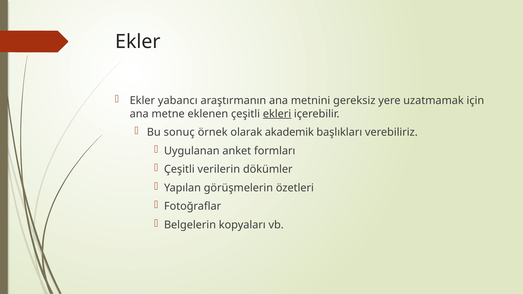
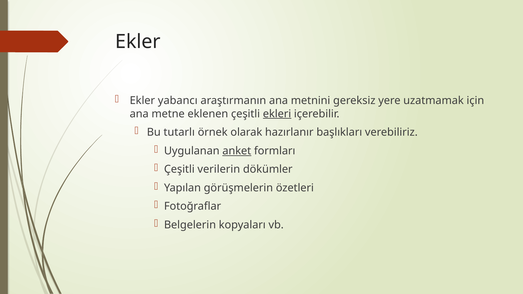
sonuç: sonuç -> tutarlı
akademik: akademik -> hazırlanır
anket underline: none -> present
